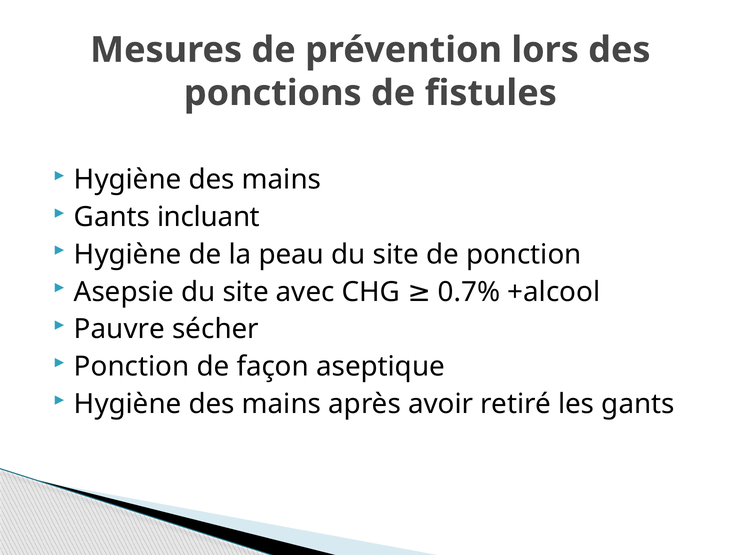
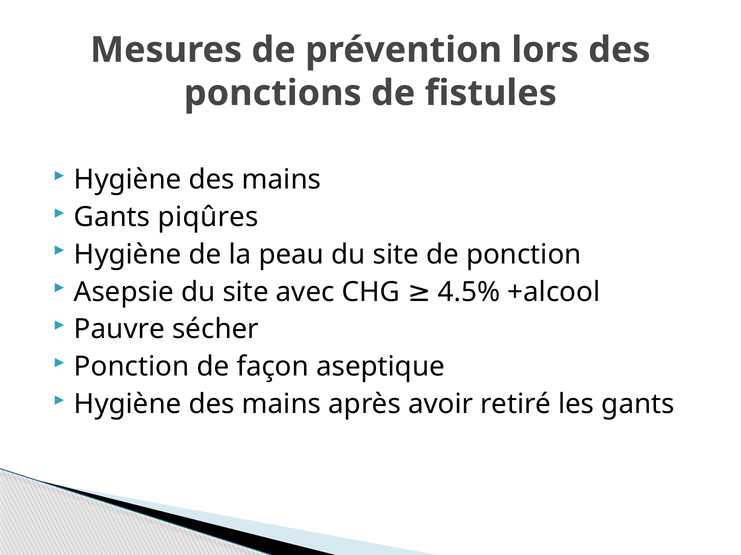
incluant: incluant -> piqûres
0.7%: 0.7% -> 4.5%
